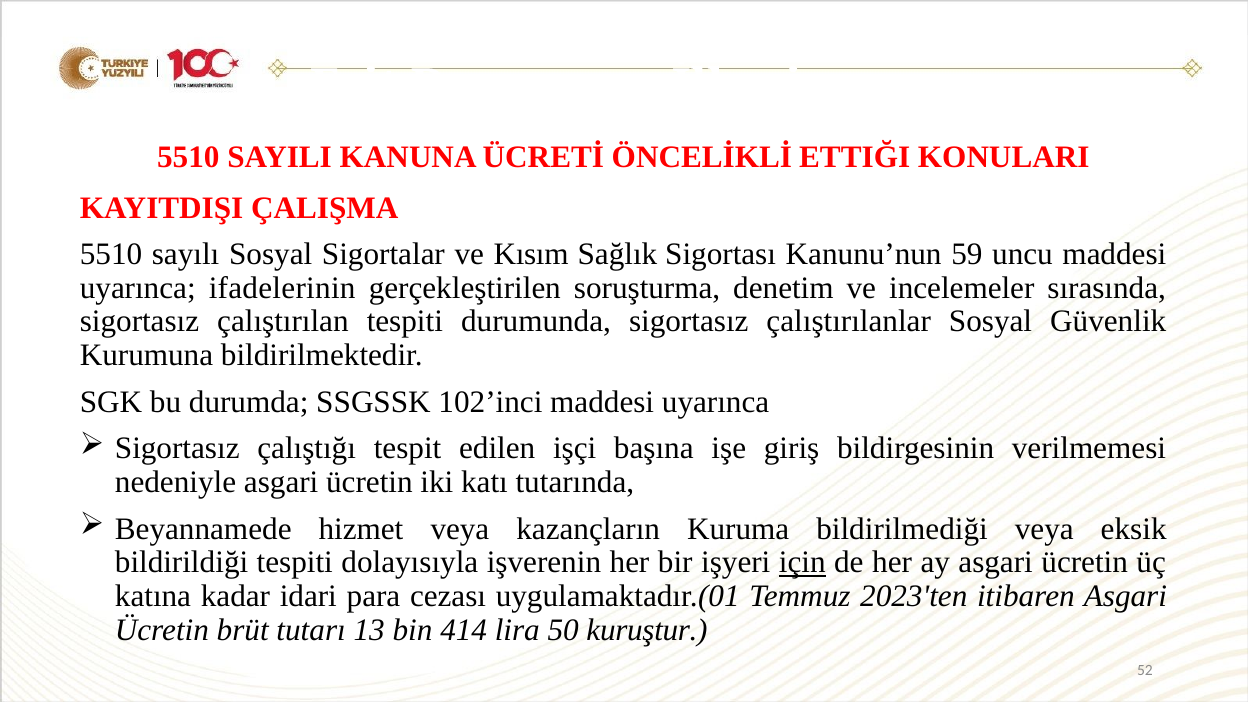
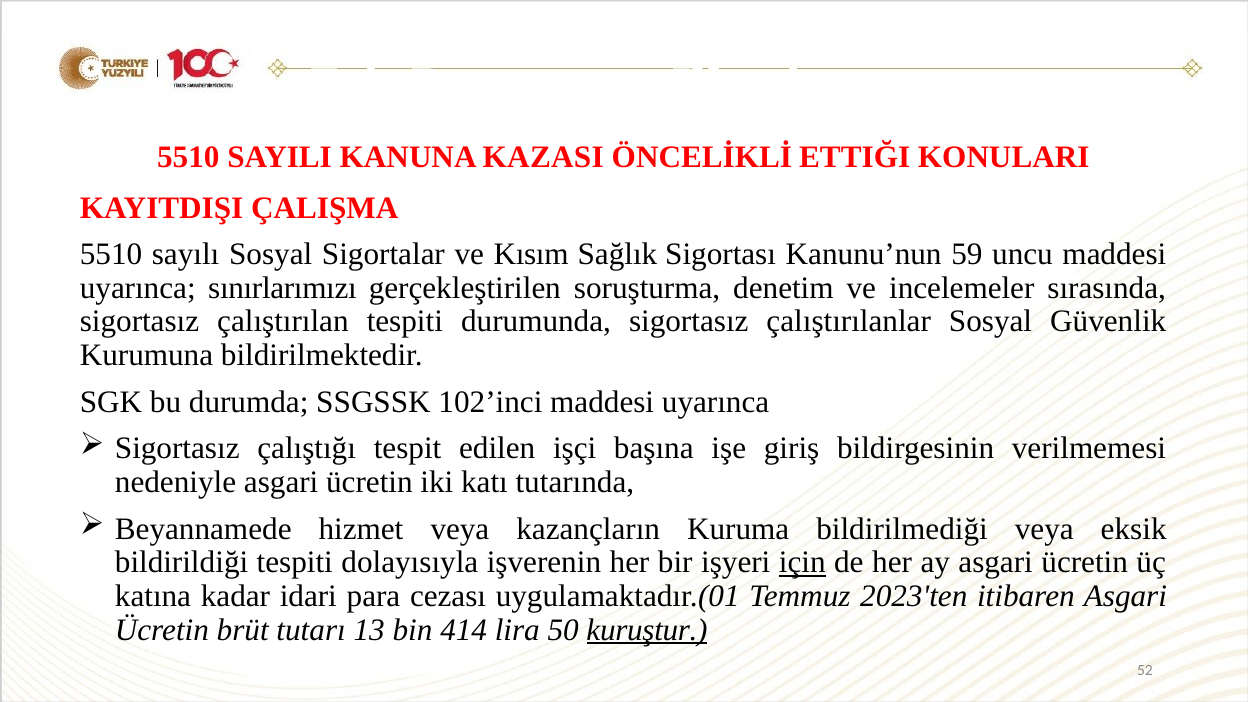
ÜCRETİ: ÜCRETİ -> KAZASI
ifadelerinin: ifadelerinin -> sınırlarımızı
kuruştur underline: none -> present
